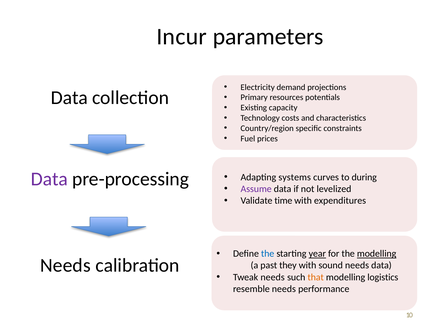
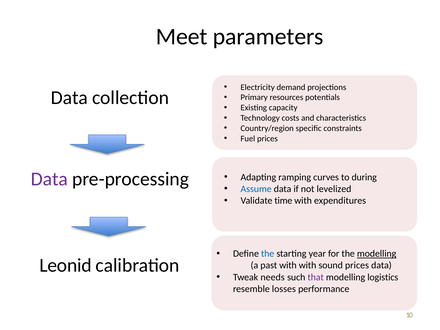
Incur: Incur -> Meet
systems: systems -> ramping
Assume colour: purple -> blue
year underline: present -> none
Needs at (65, 265): Needs -> Leonid
past they: they -> with
sound needs: needs -> prices
that colour: orange -> purple
resemble needs: needs -> losses
